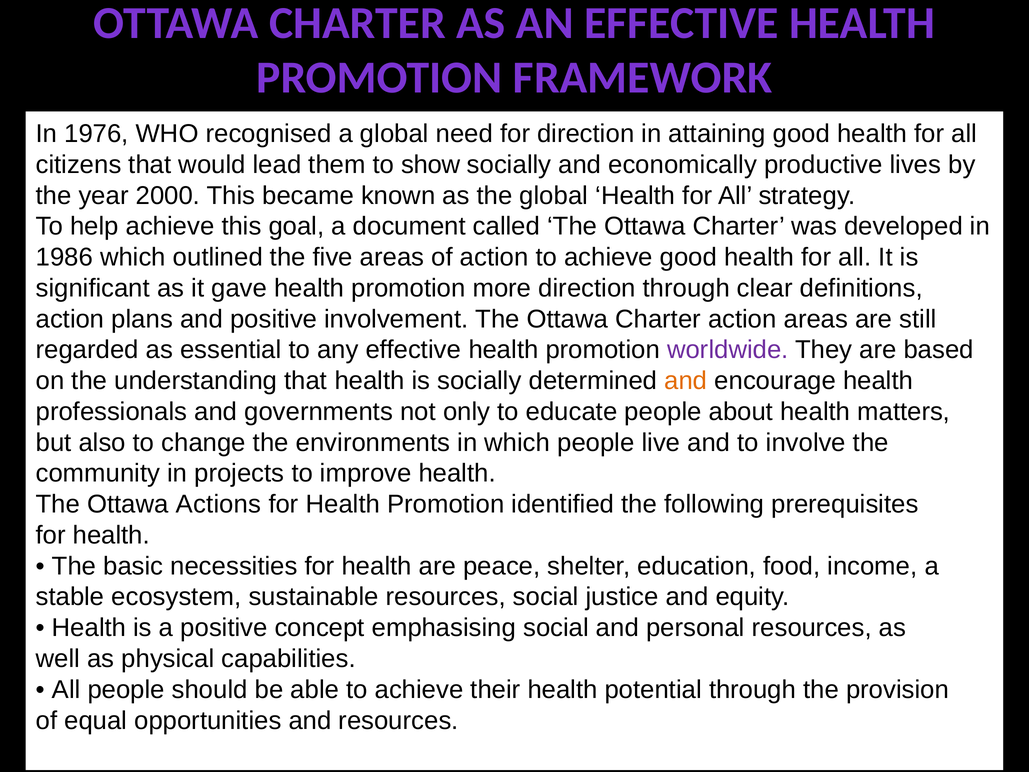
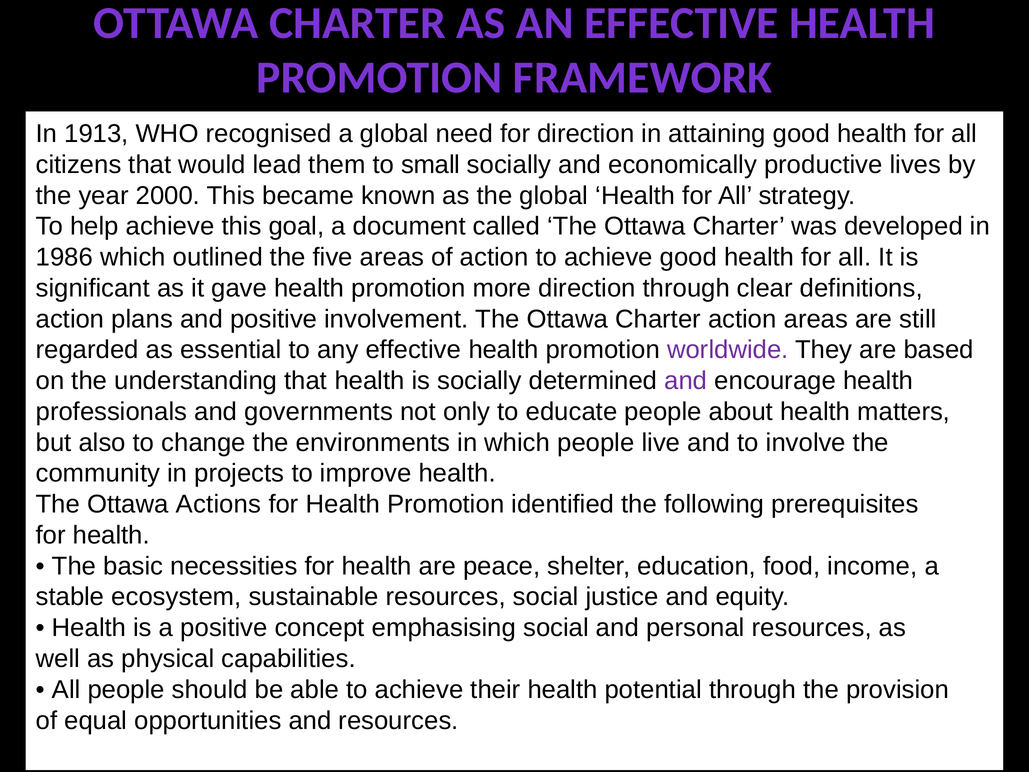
1976: 1976 -> 1913
show: show -> small
and at (686, 381) colour: orange -> purple
